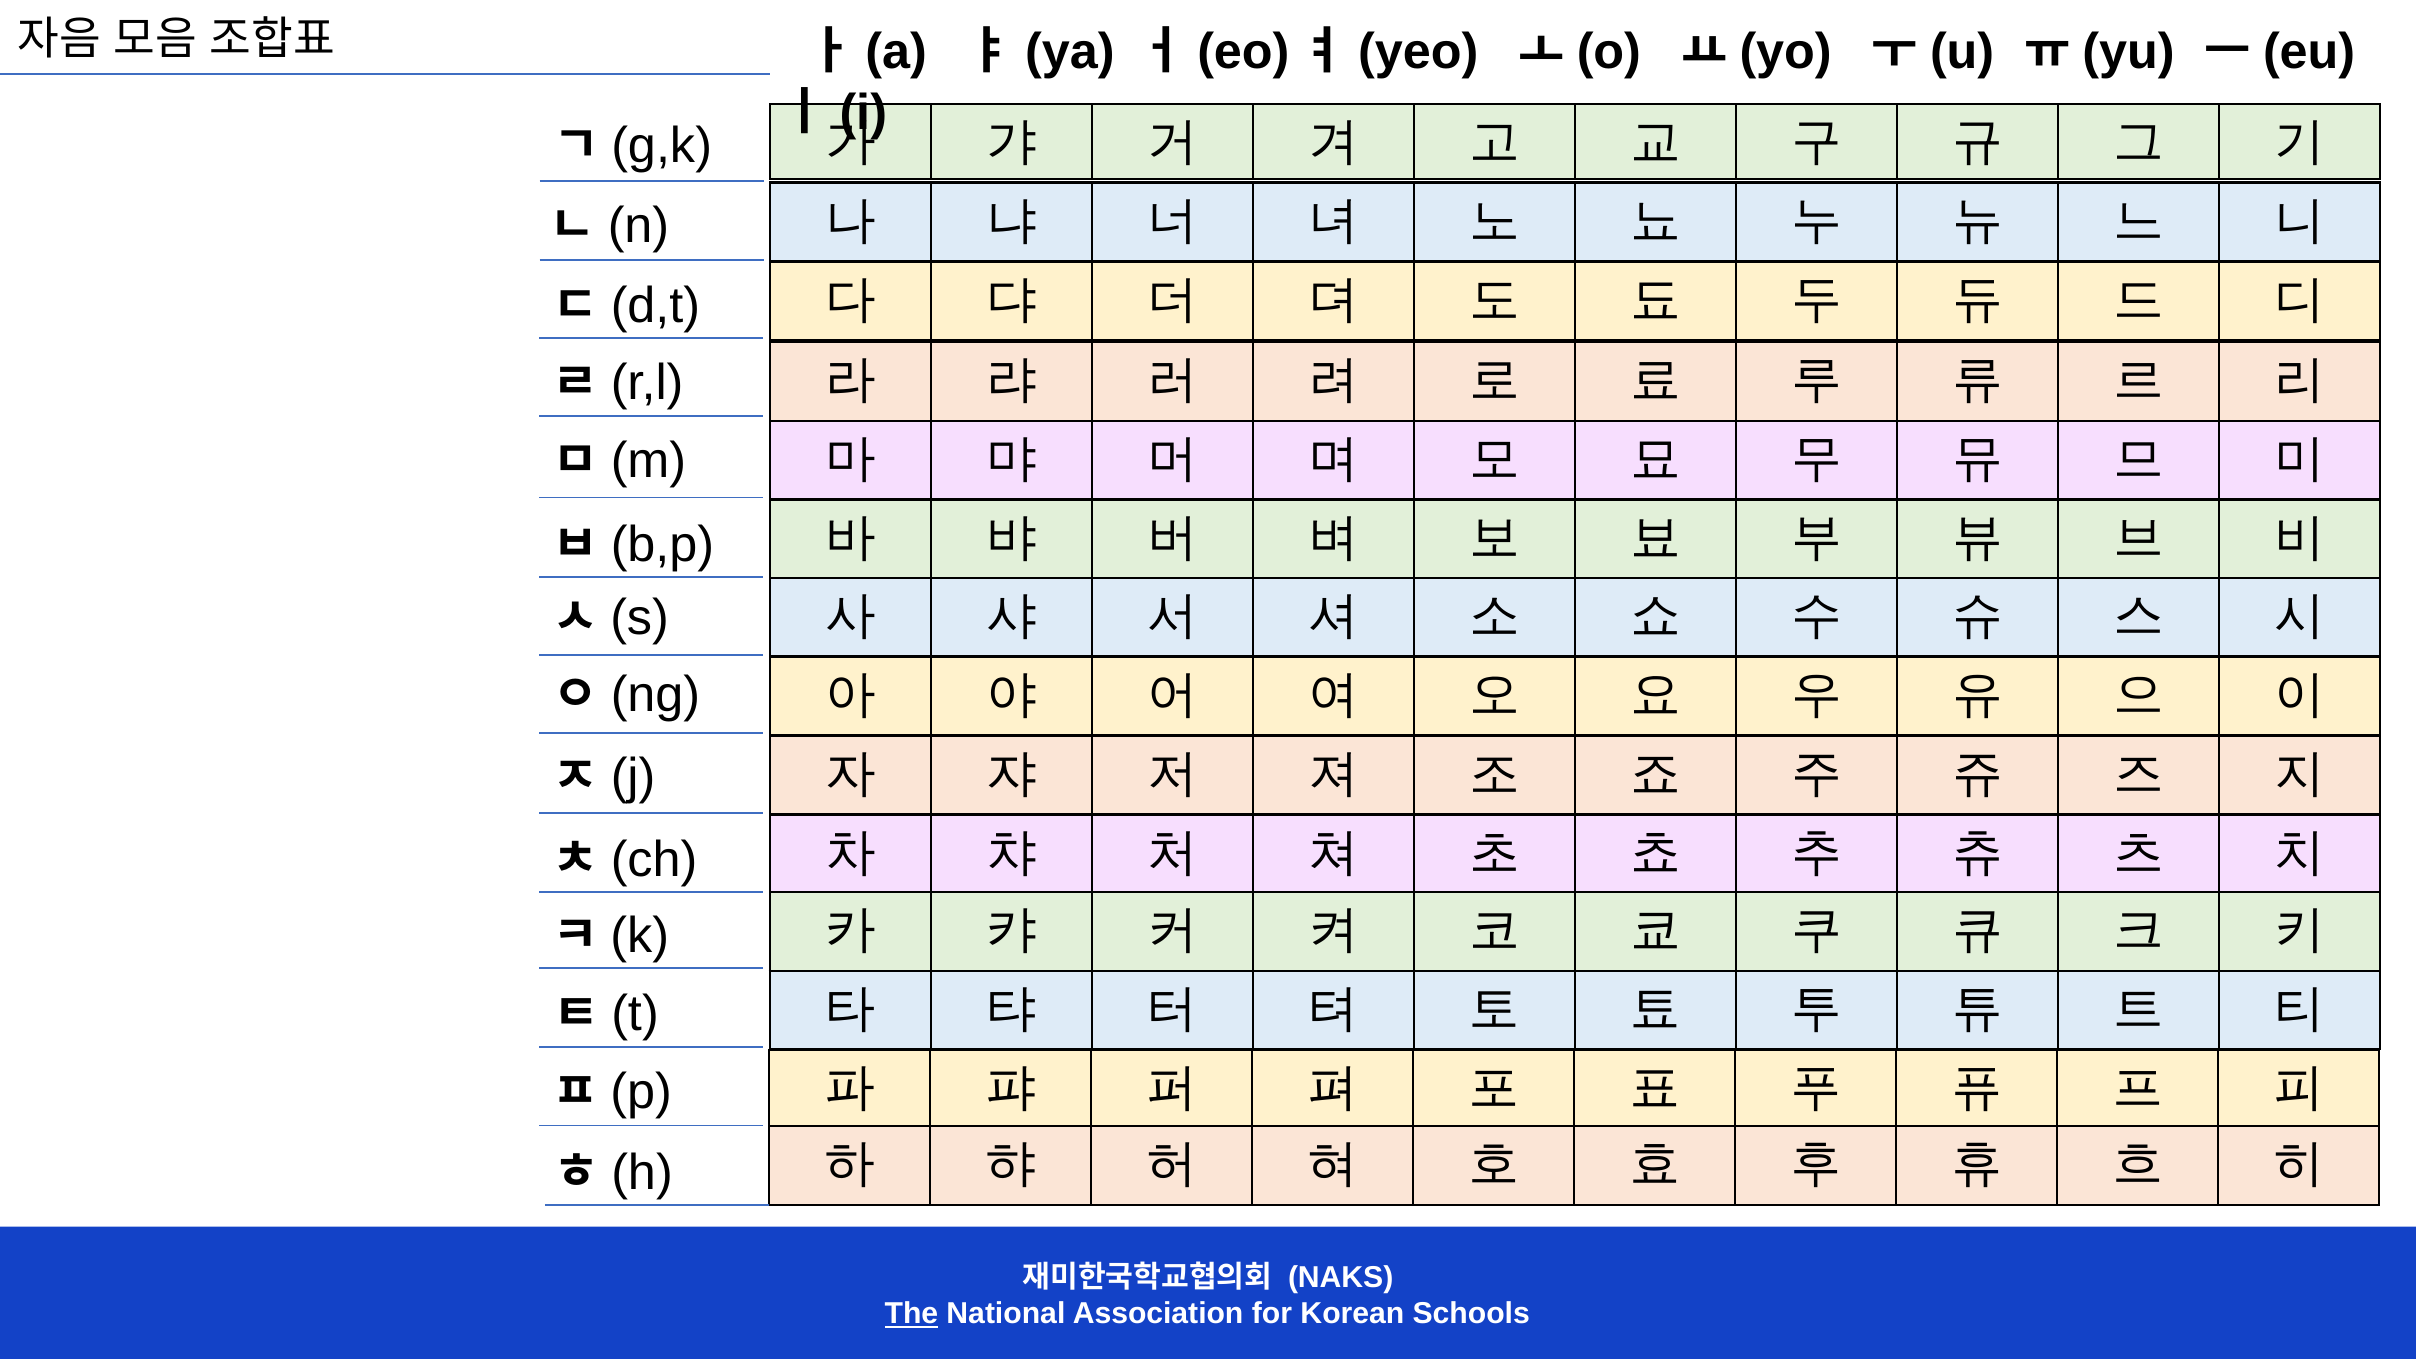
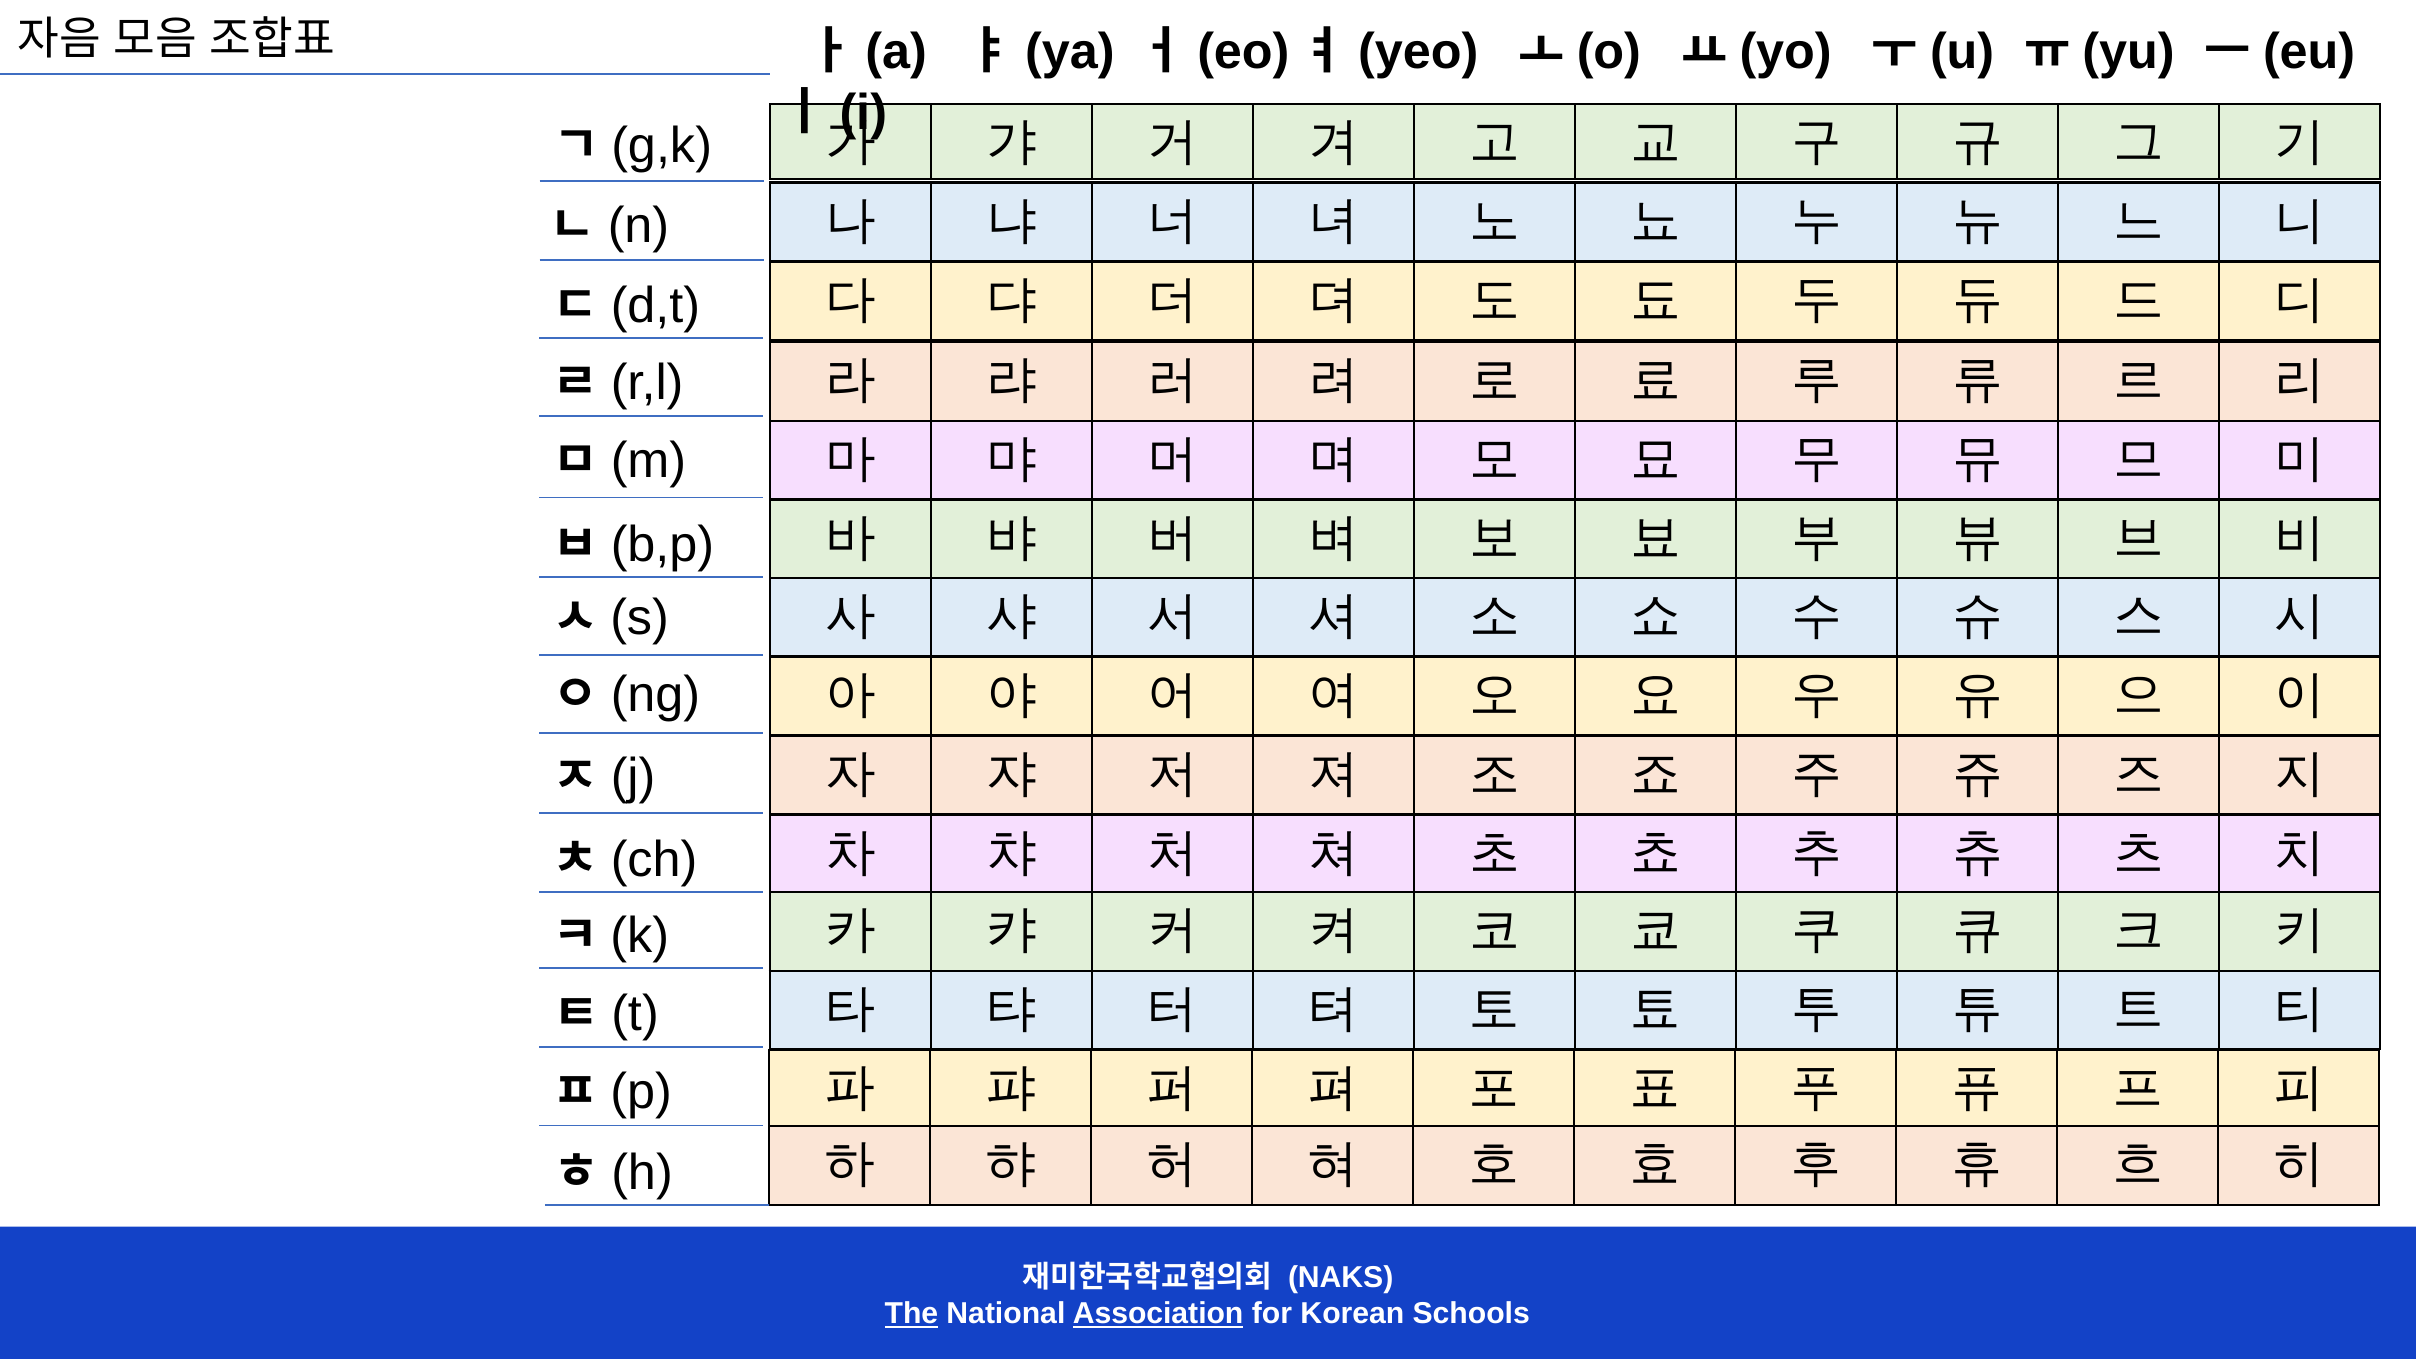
Association underline: none -> present
